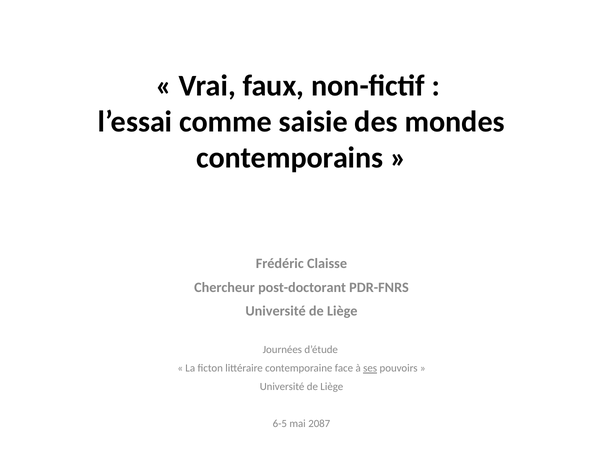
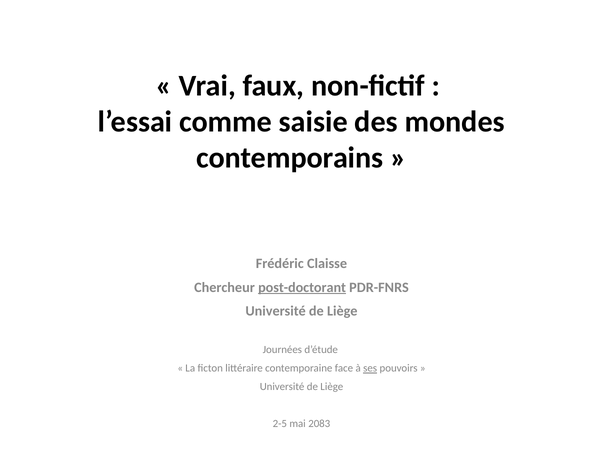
post-doctorant underline: none -> present
6-5: 6-5 -> 2-5
2087: 2087 -> 2083
